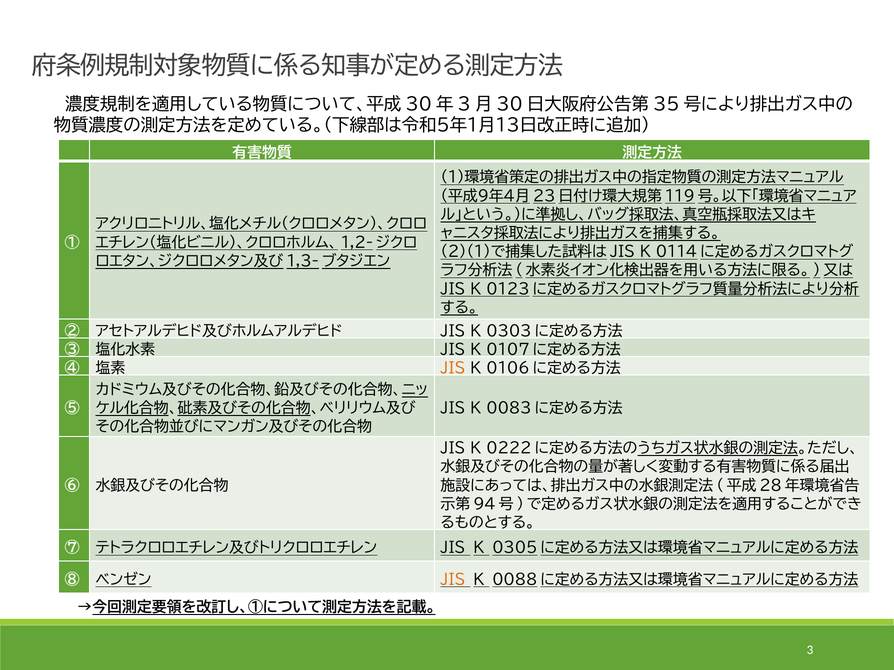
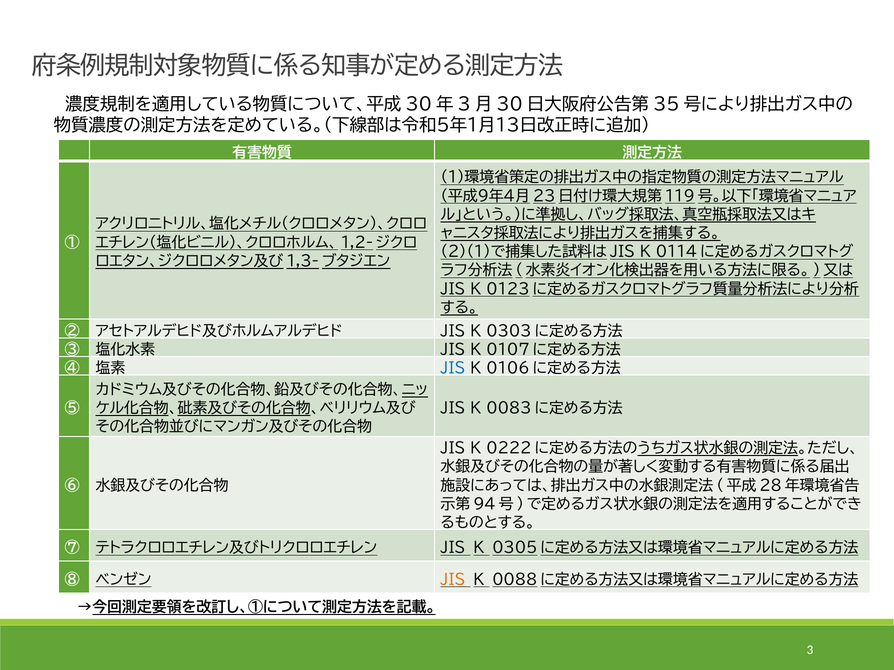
JIS at (453, 369) colour: orange -> blue
